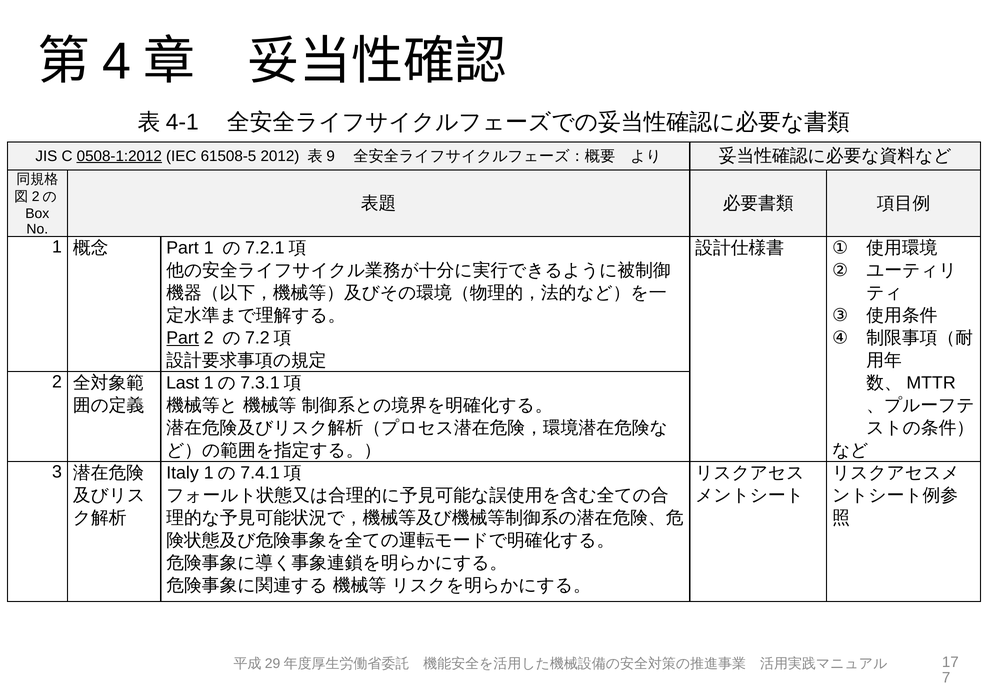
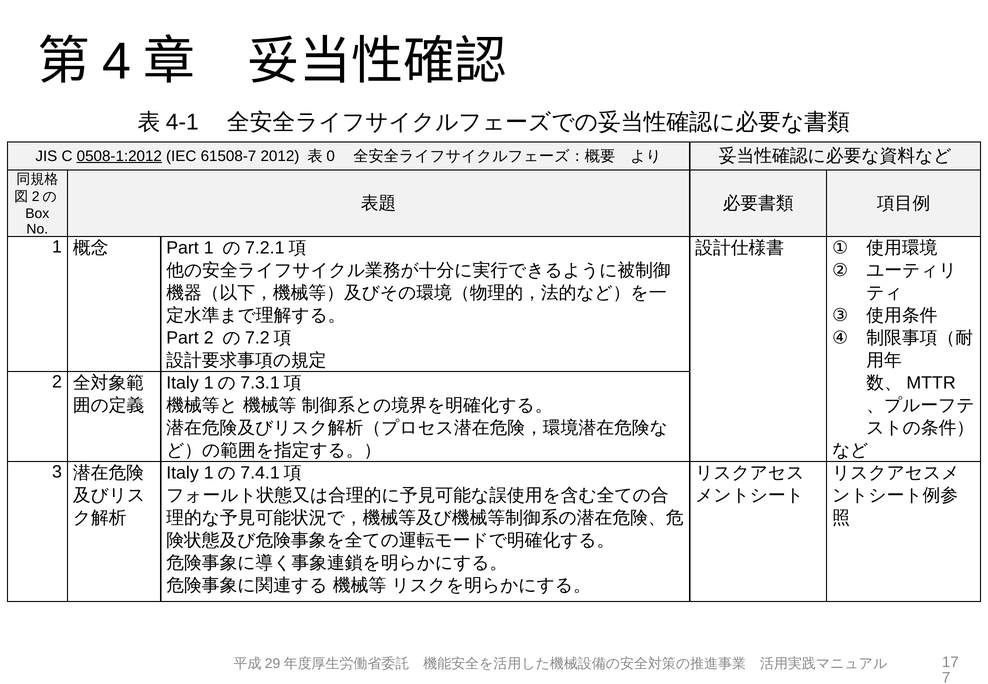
61508-5: 61508-5 -> 61508-7
9: 9 -> 0
Part at (183, 338) underline: present -> none
Last at (183, 383): Last -> Italy
